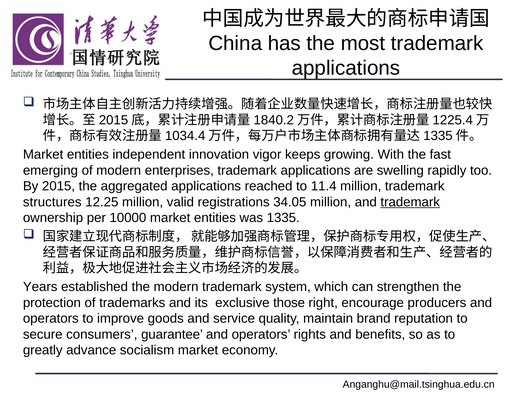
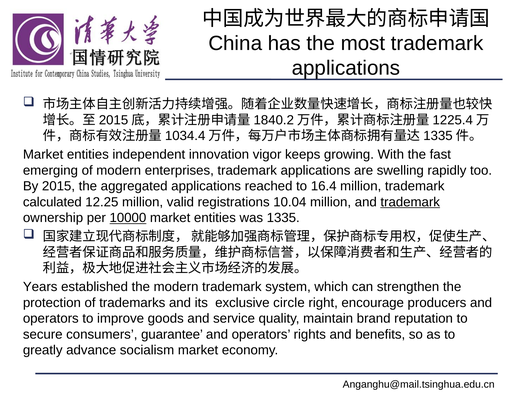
11.4: 11.4 -> 16.4
structures: structures -> calculated
34.05: 34.05 -> 10.04
10000 underline: none -> present
those: those -> circle
